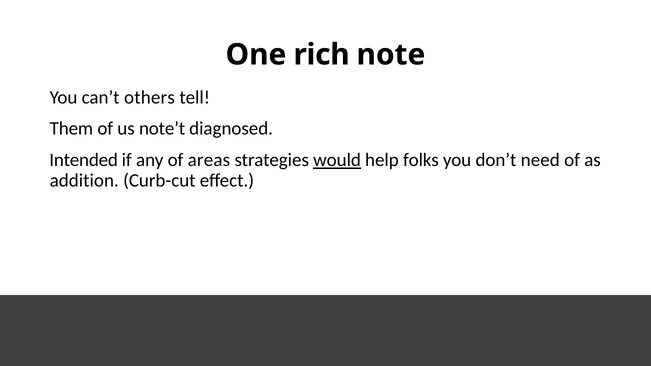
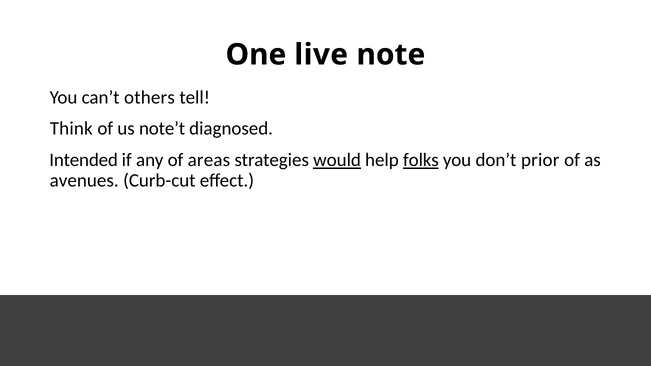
rich: rich -> live
Them: Them -> Think
folks underline: none -> present
need: need -> prior
addition: addition -> avenues
